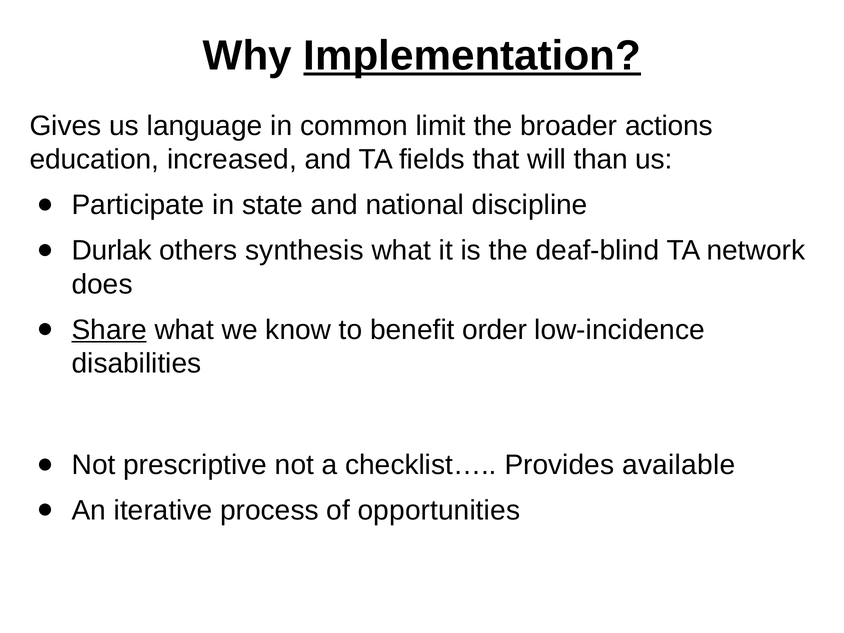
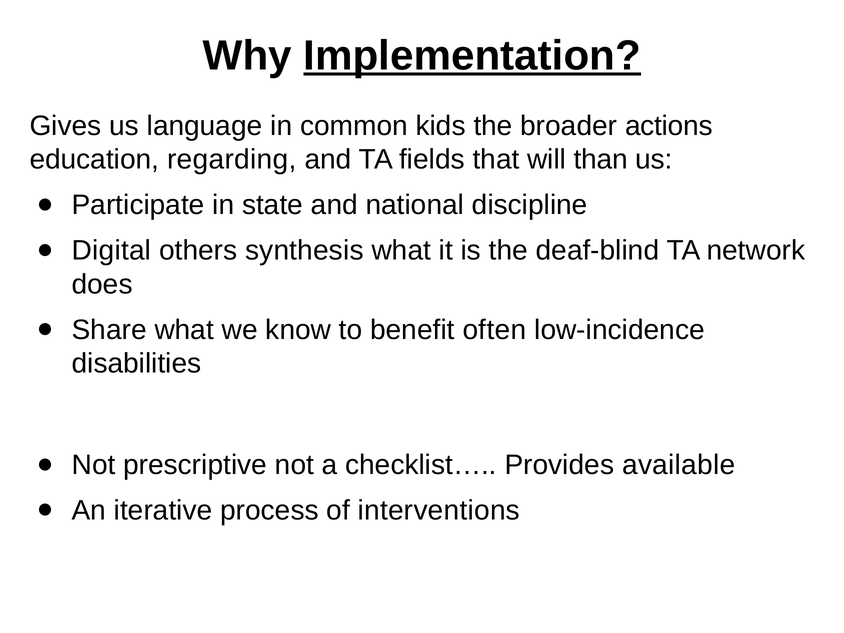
limit: limit -> kids
increased: increased -> regarding
Durlak: Durlak -> Digital
Share underline: present -> none
order: order -> often
opportunities: opportunities -> interventions
